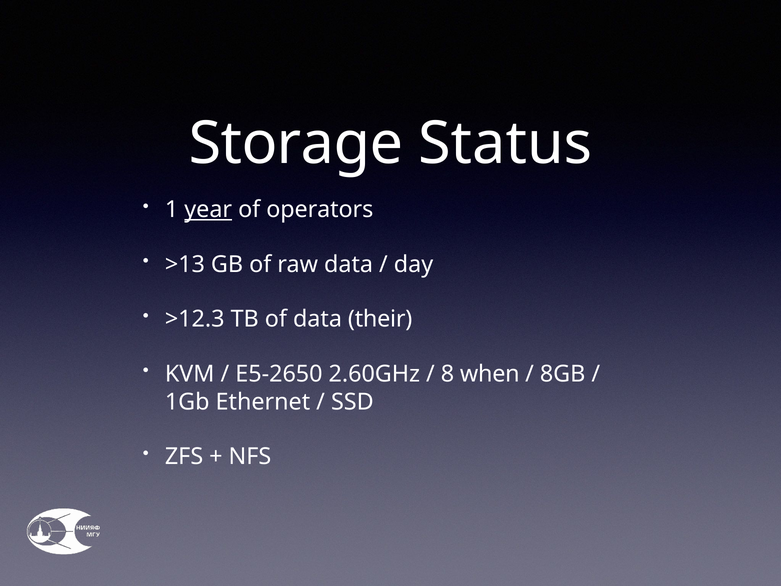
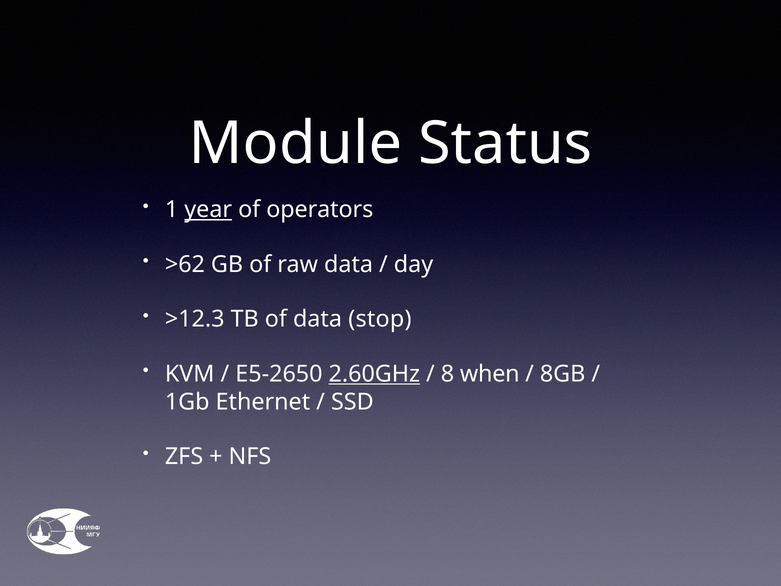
Storage: Storage -> Module
>13: >13 -> >62
their: their -> stop
2.60GHz underline: none -> present
